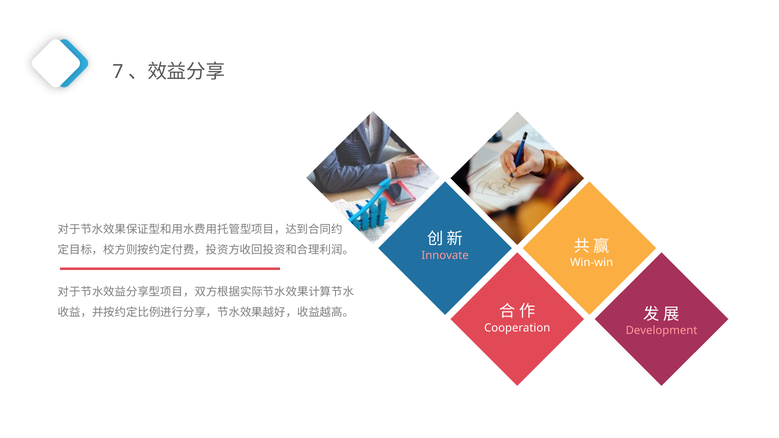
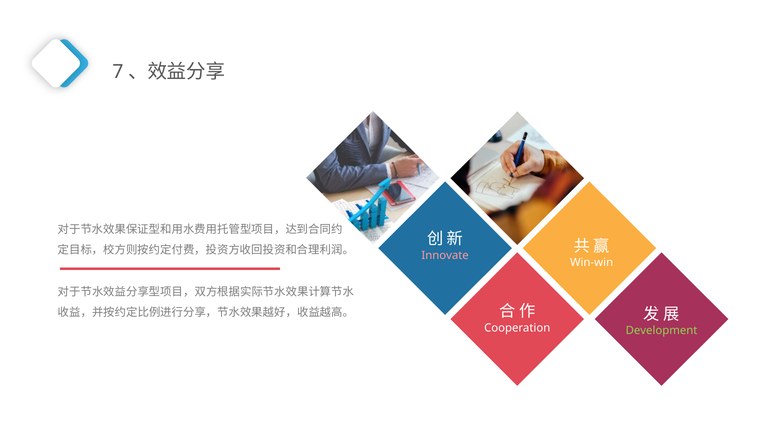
Development colour: pink -> light green
